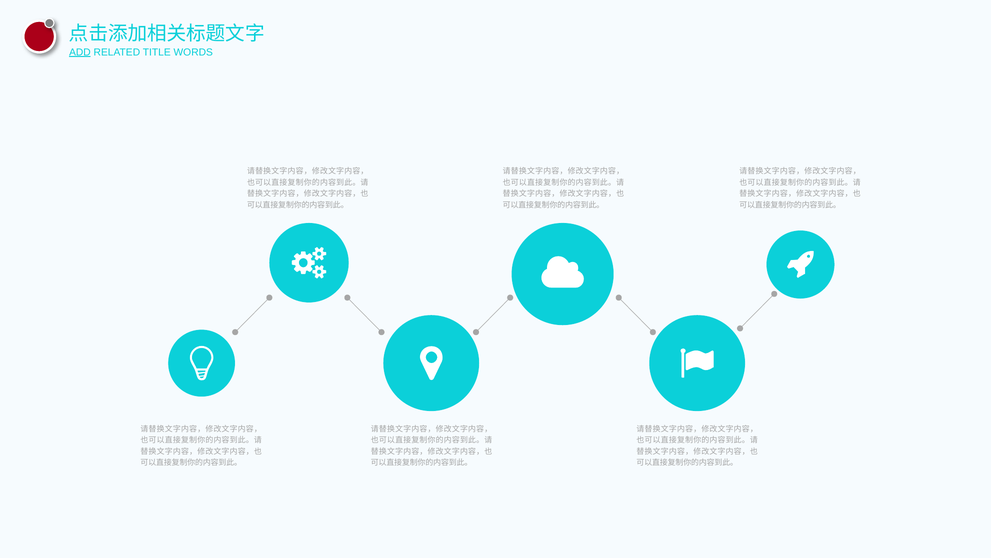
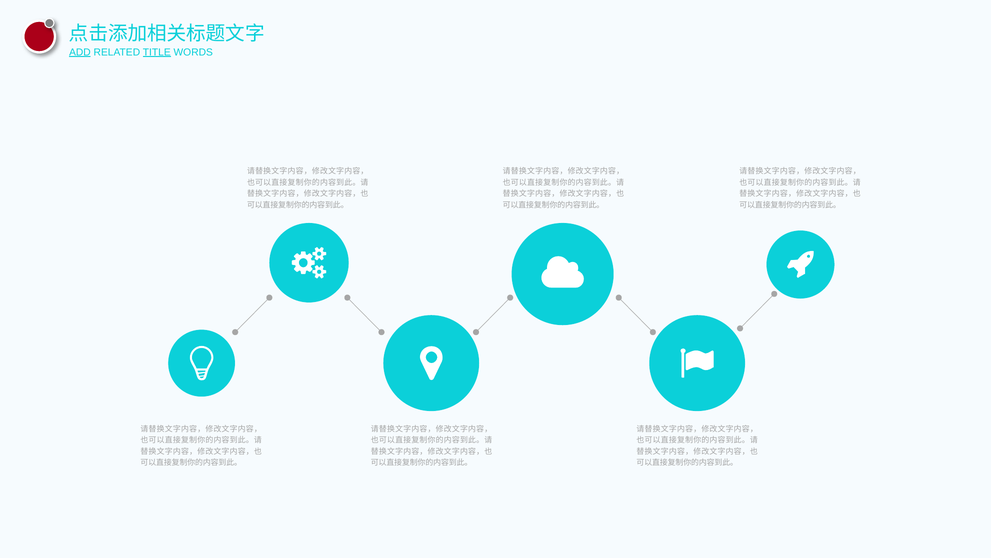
TITLE underline: none -> present
